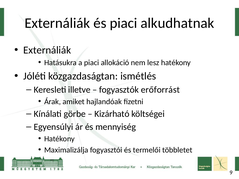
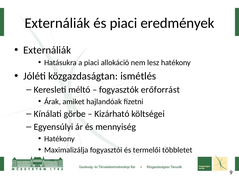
alkudhatnak: alkudhatnak -> eredmények
illetve: illetve -> méltó
